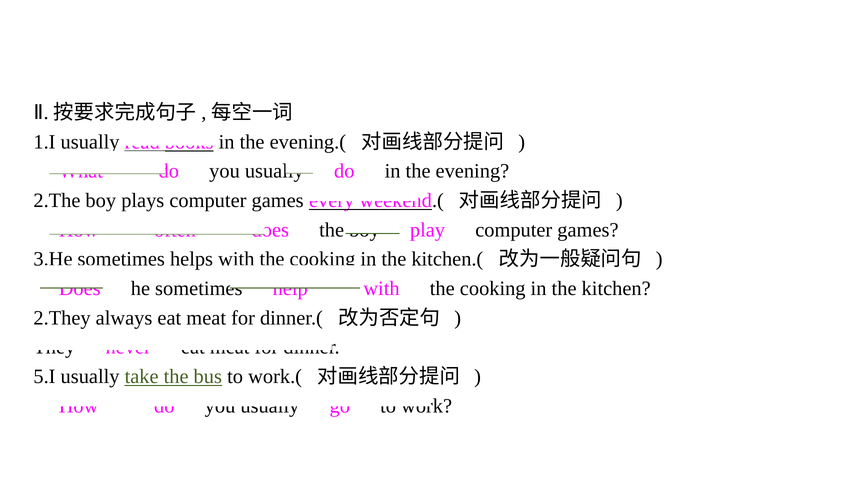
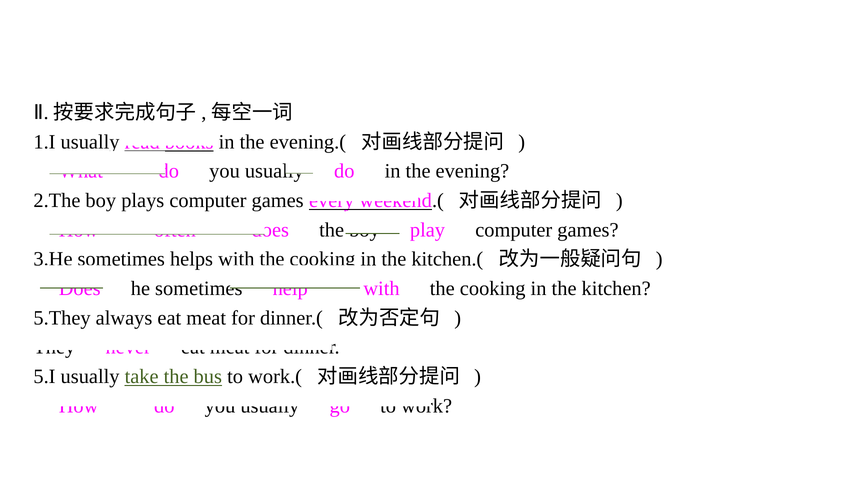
2.They: 2.They -> 5.They
